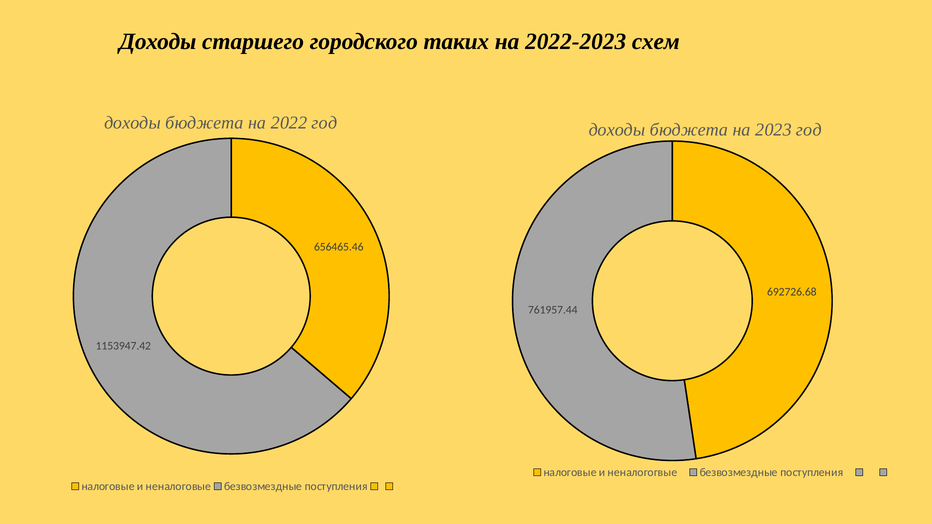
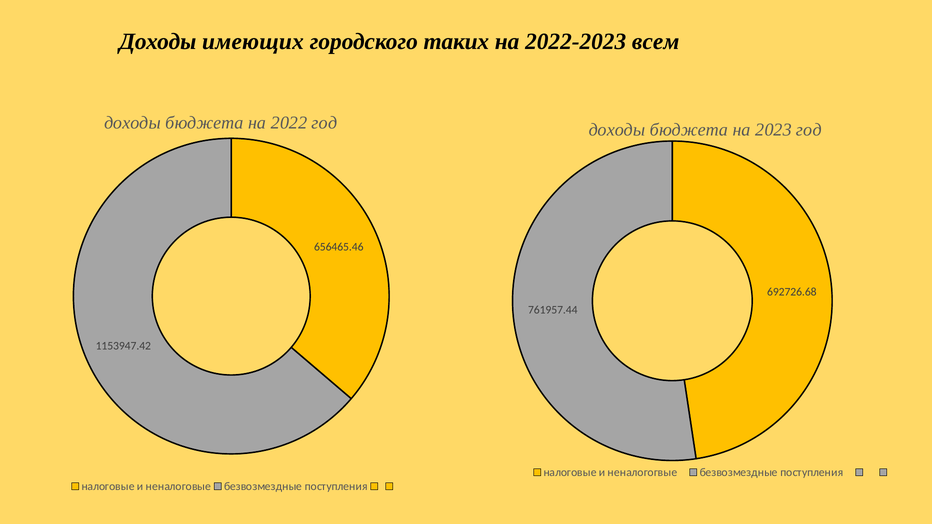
старшего: старшего -> имеющих
схем: схем -> всем
